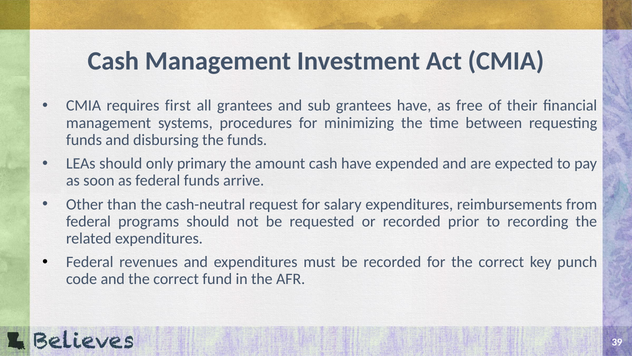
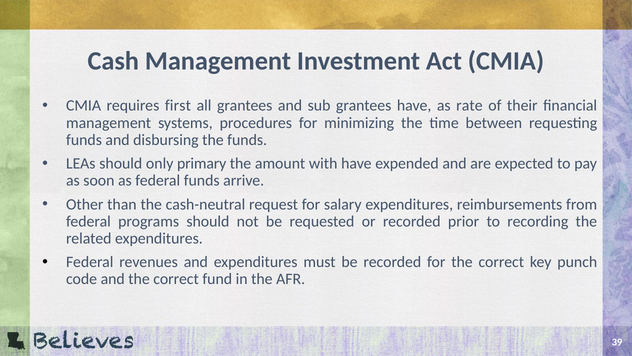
free: free -> rate
amount cash: cash -> with
